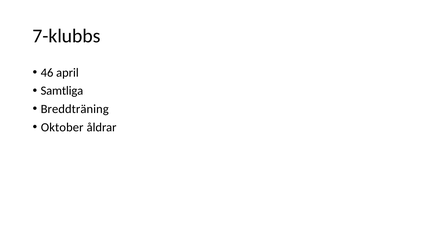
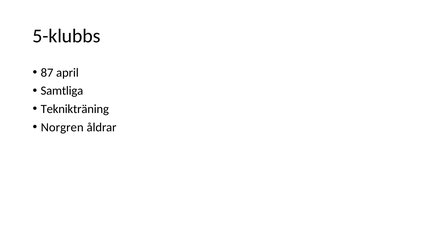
7-klubbs: 7-klubbs -> 5-klubbs
46: 46 -> 87
Breddträning: Breddträning -> Teknikträning
Oktober: Oktober -> Norgren
